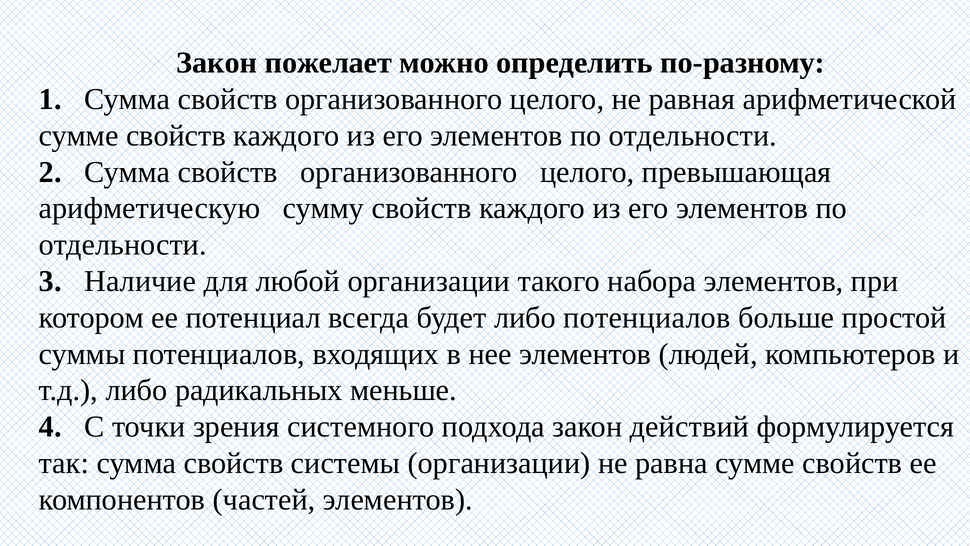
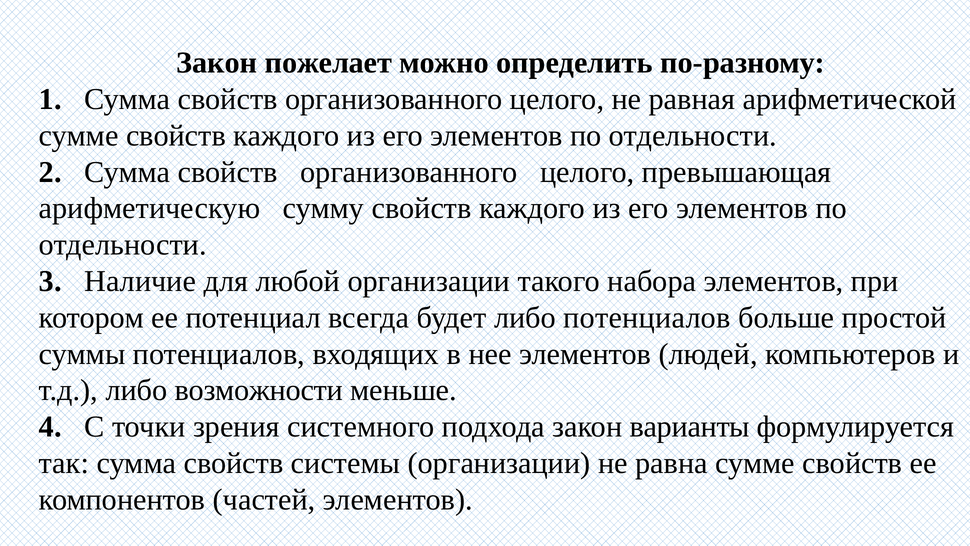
радикальных: радикальных -> возможности
действий: действий -> варианты
